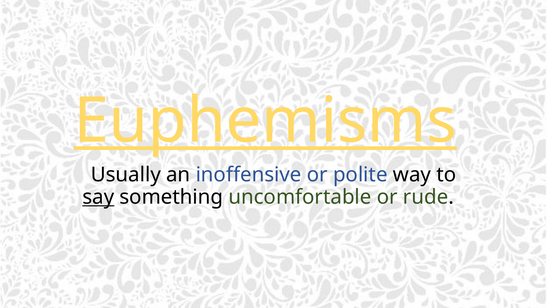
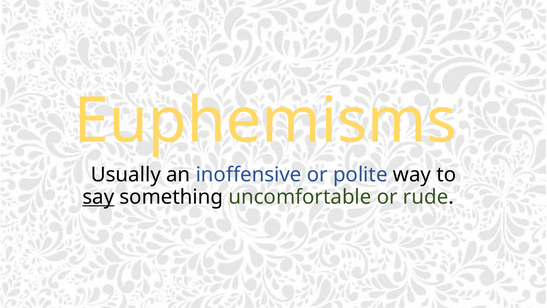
Euphemisms underline: present -> none
